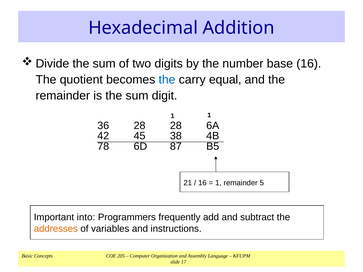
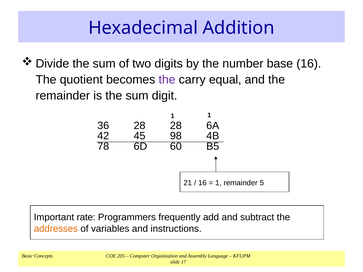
the at (167, 80) colour: blue -> purple
38: 38 -> 98
87: 87 -> 60
into: into -> rate
